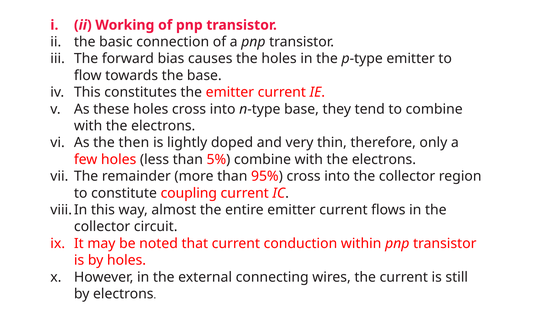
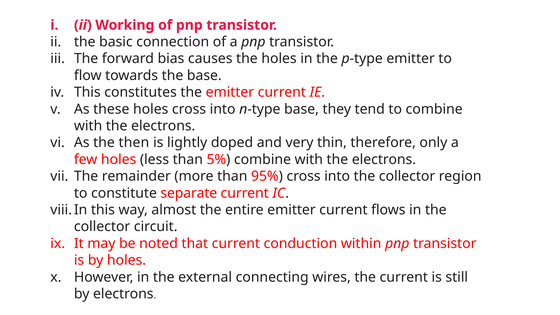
coupling: coupling -> separate
